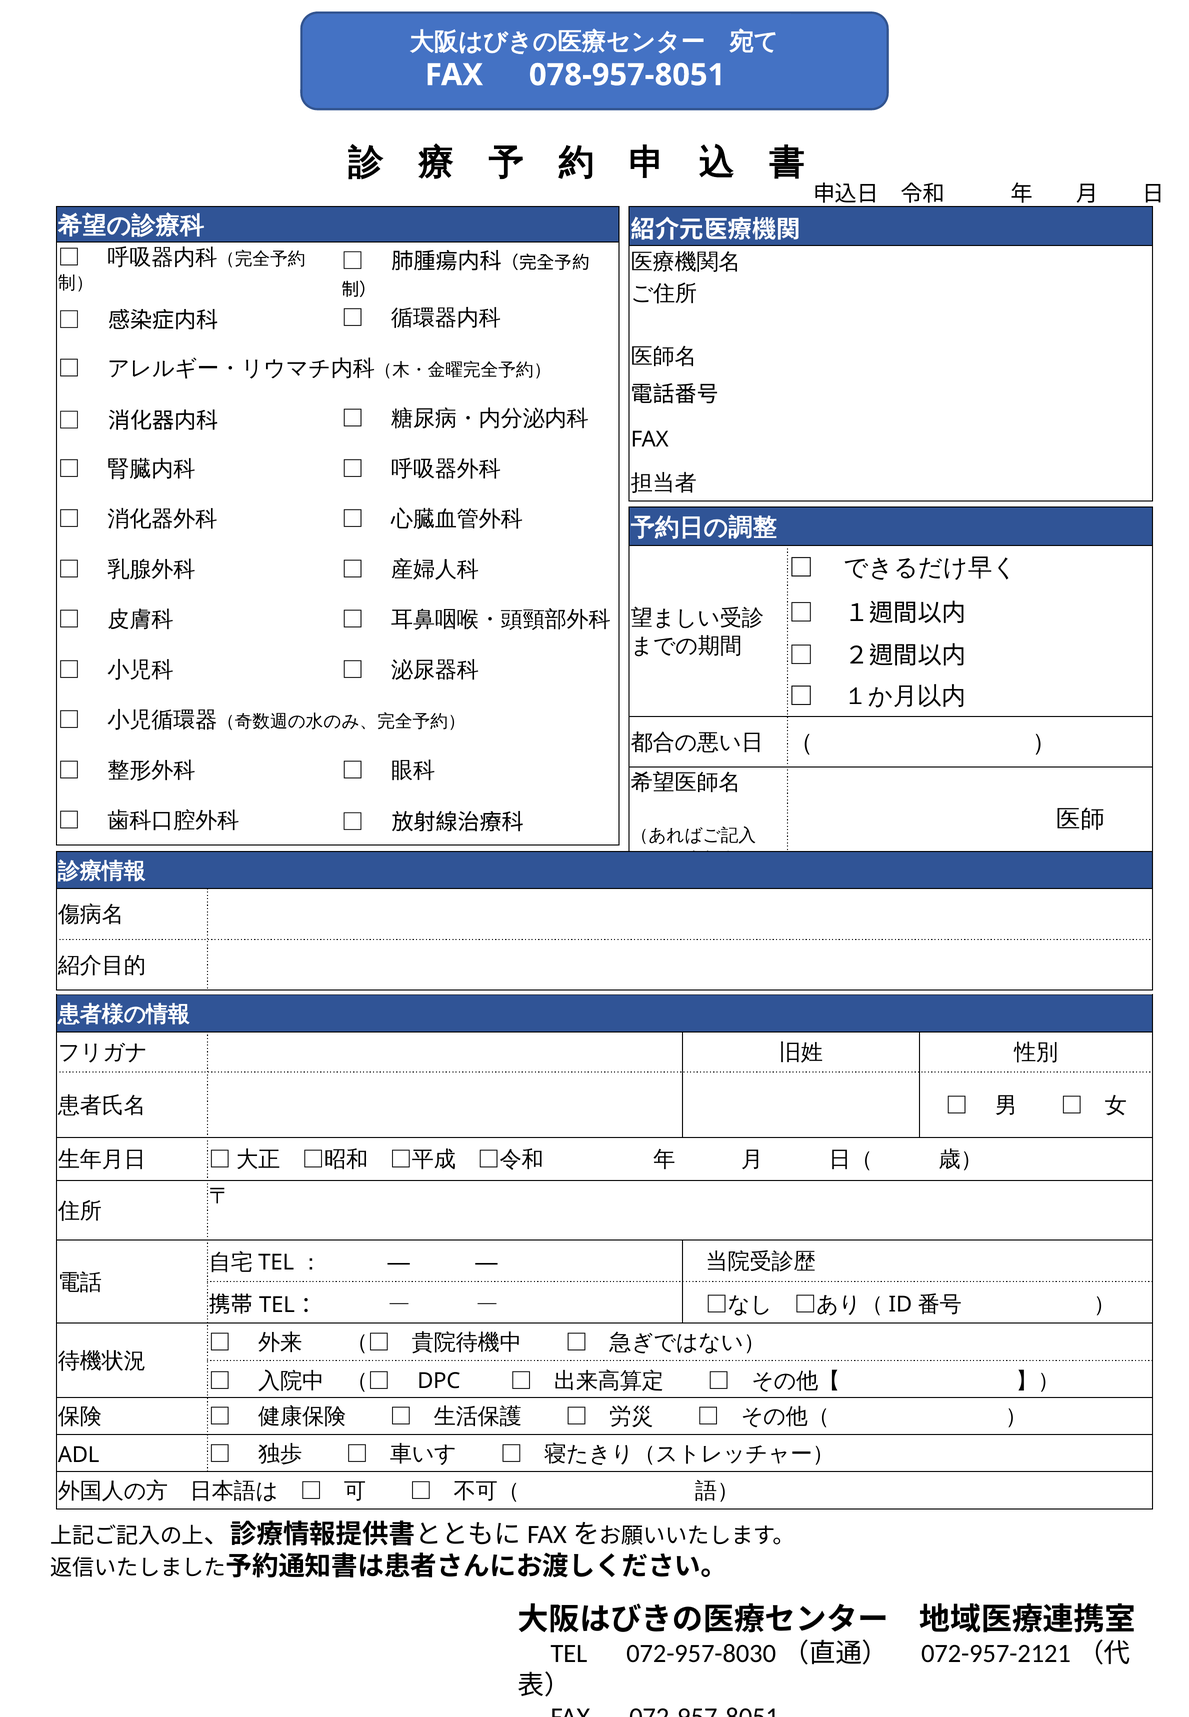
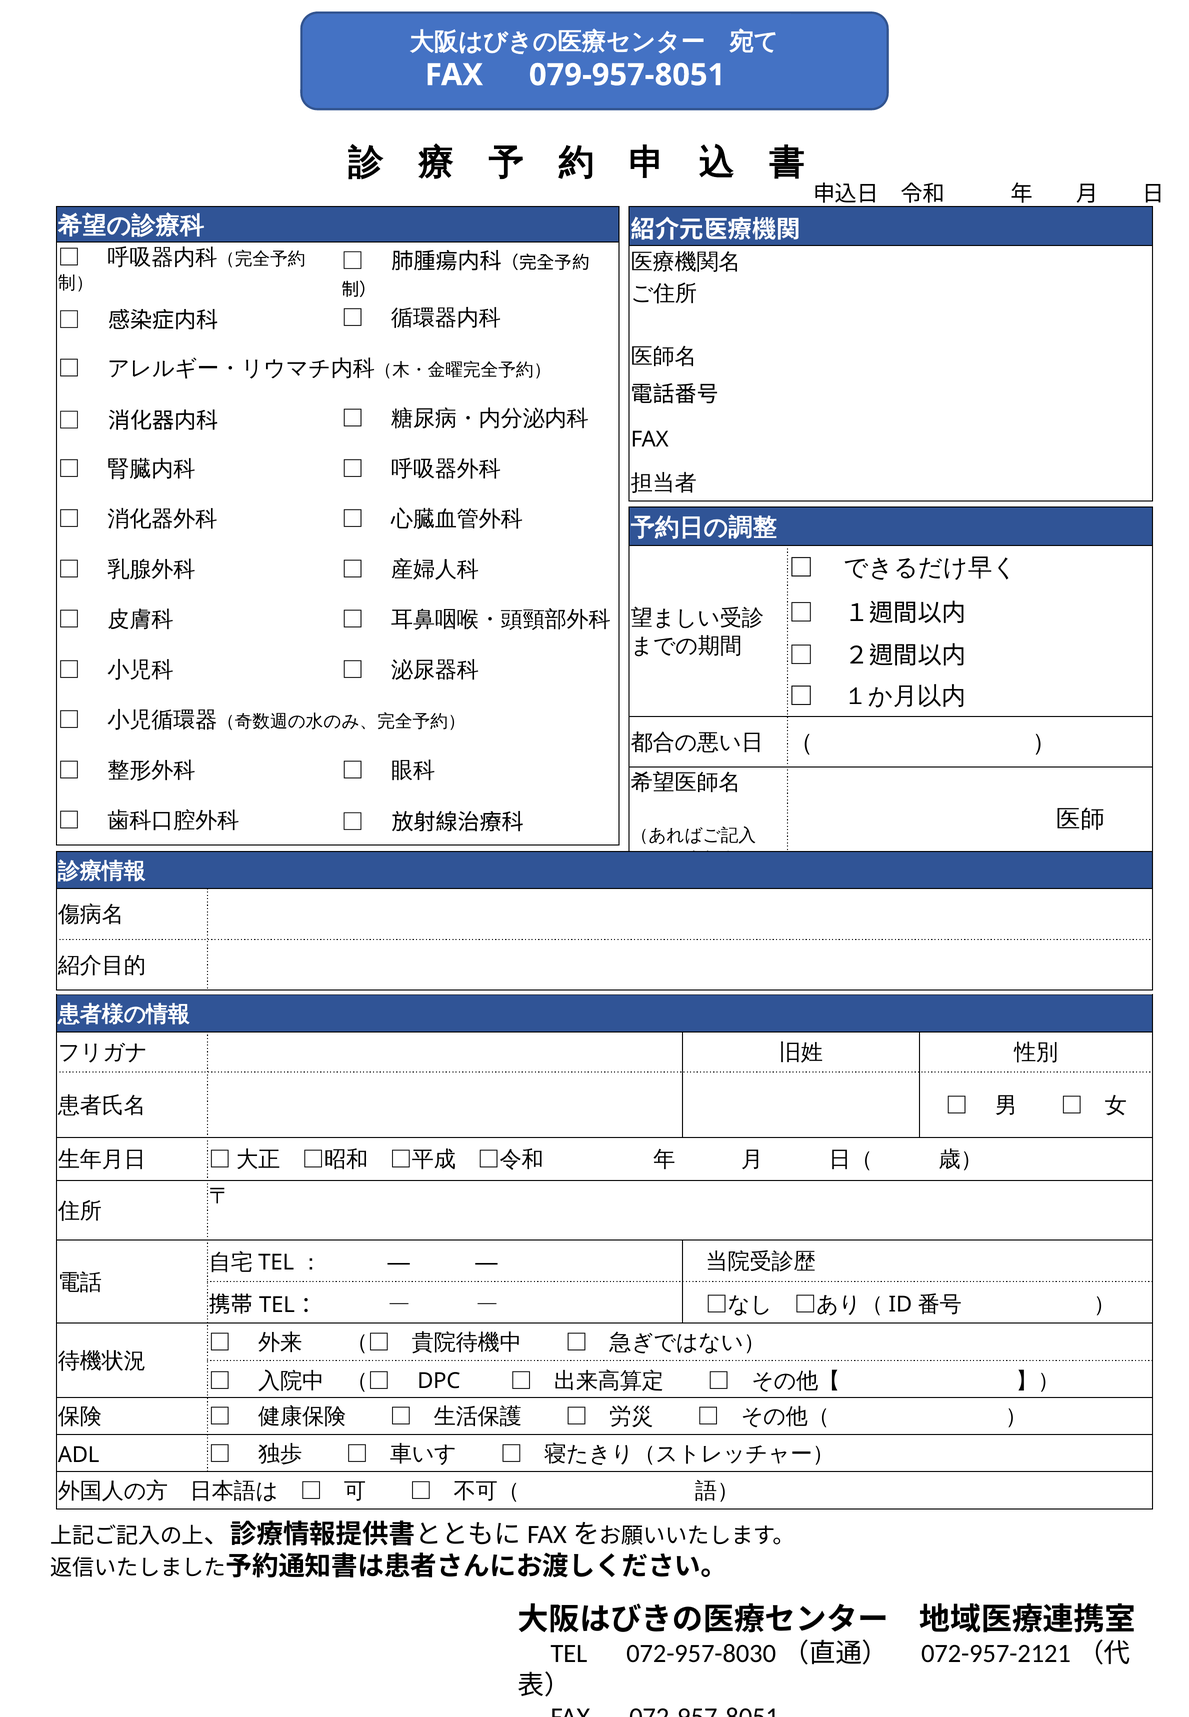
078-957-8051: 078-957-8051 -> 079-957-8051
